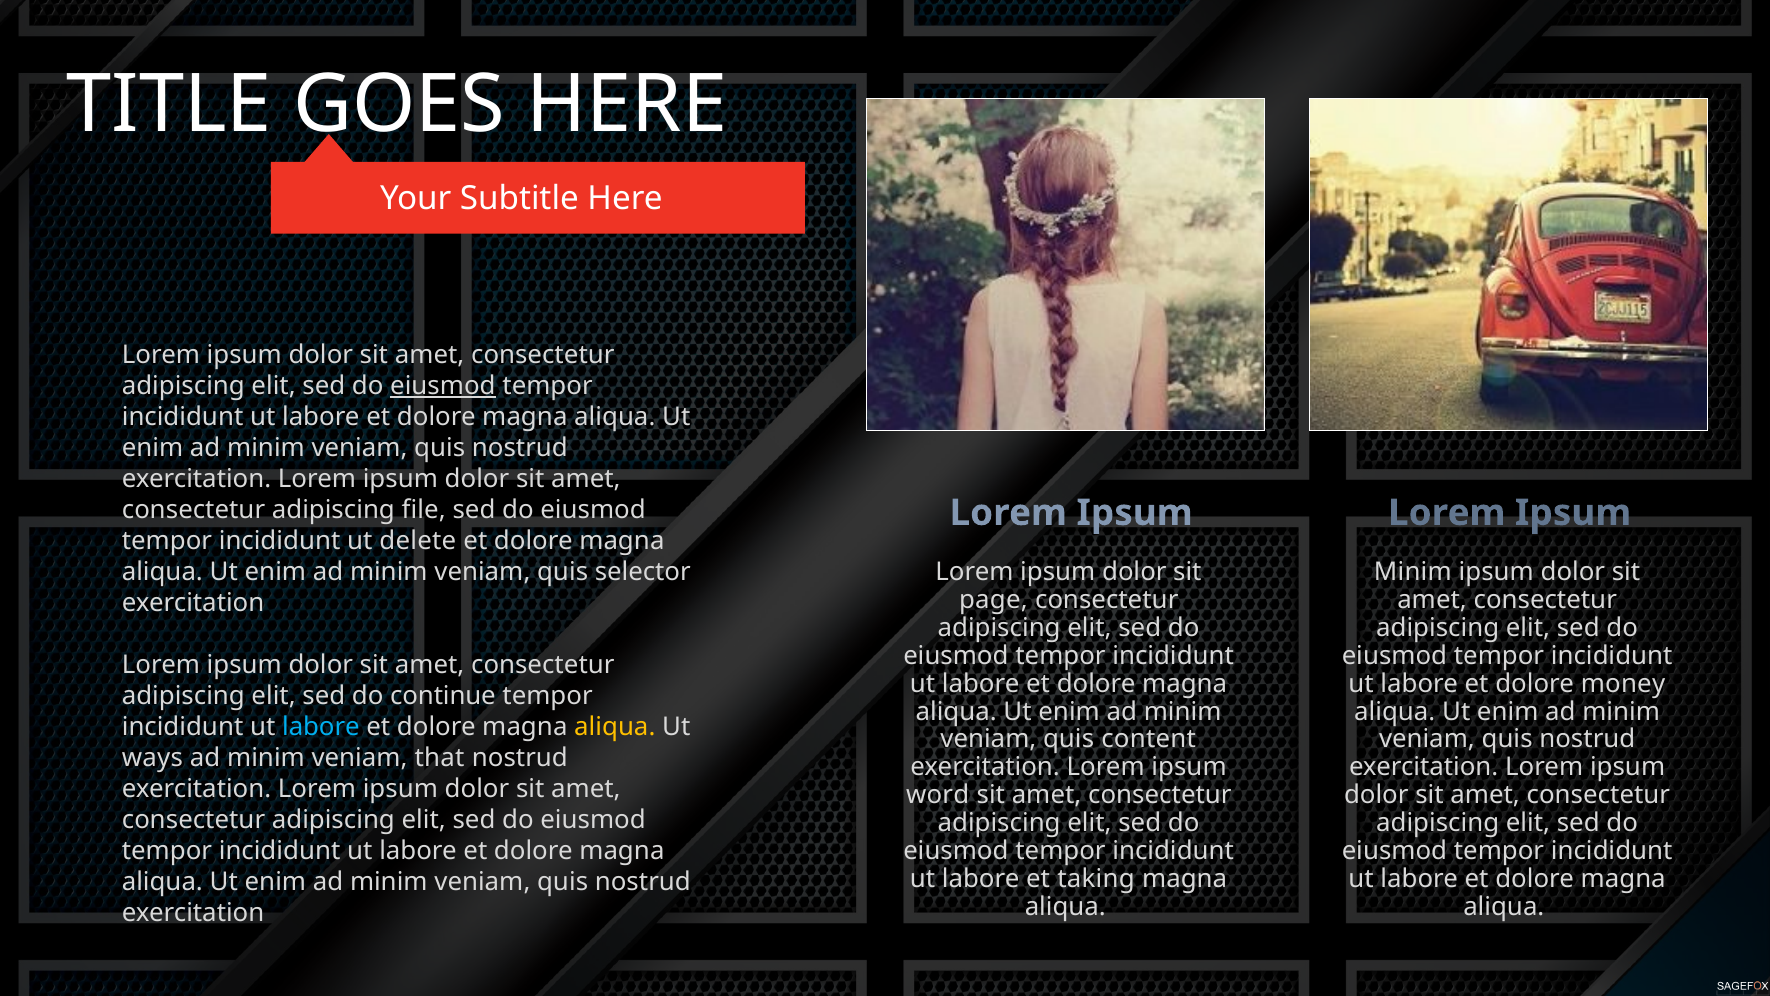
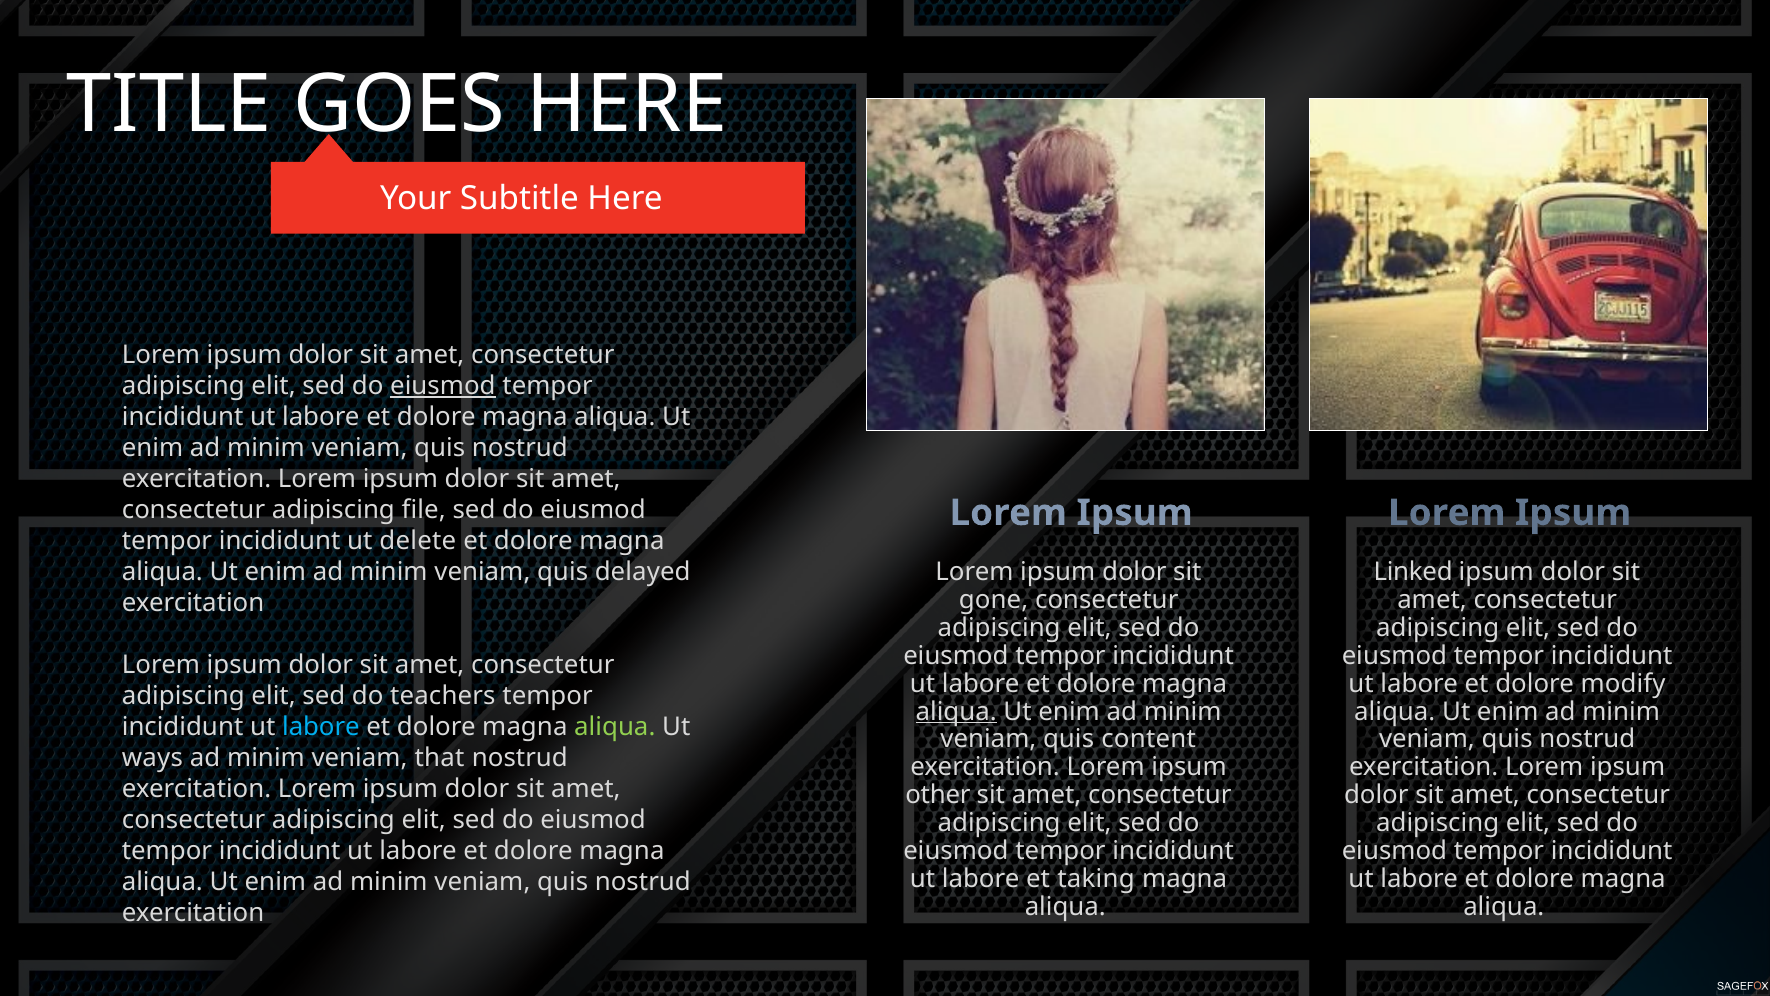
selector: selector -> delayed
Minim at (1413, 572): Minim -> Linked
page: page -> gone
money: money -> modify
continue: continue -> teachers
aliqua at (956, 711) underline: none -> present
aliqua at (615, 727) colour: yellow -> light green
word: word -> other
